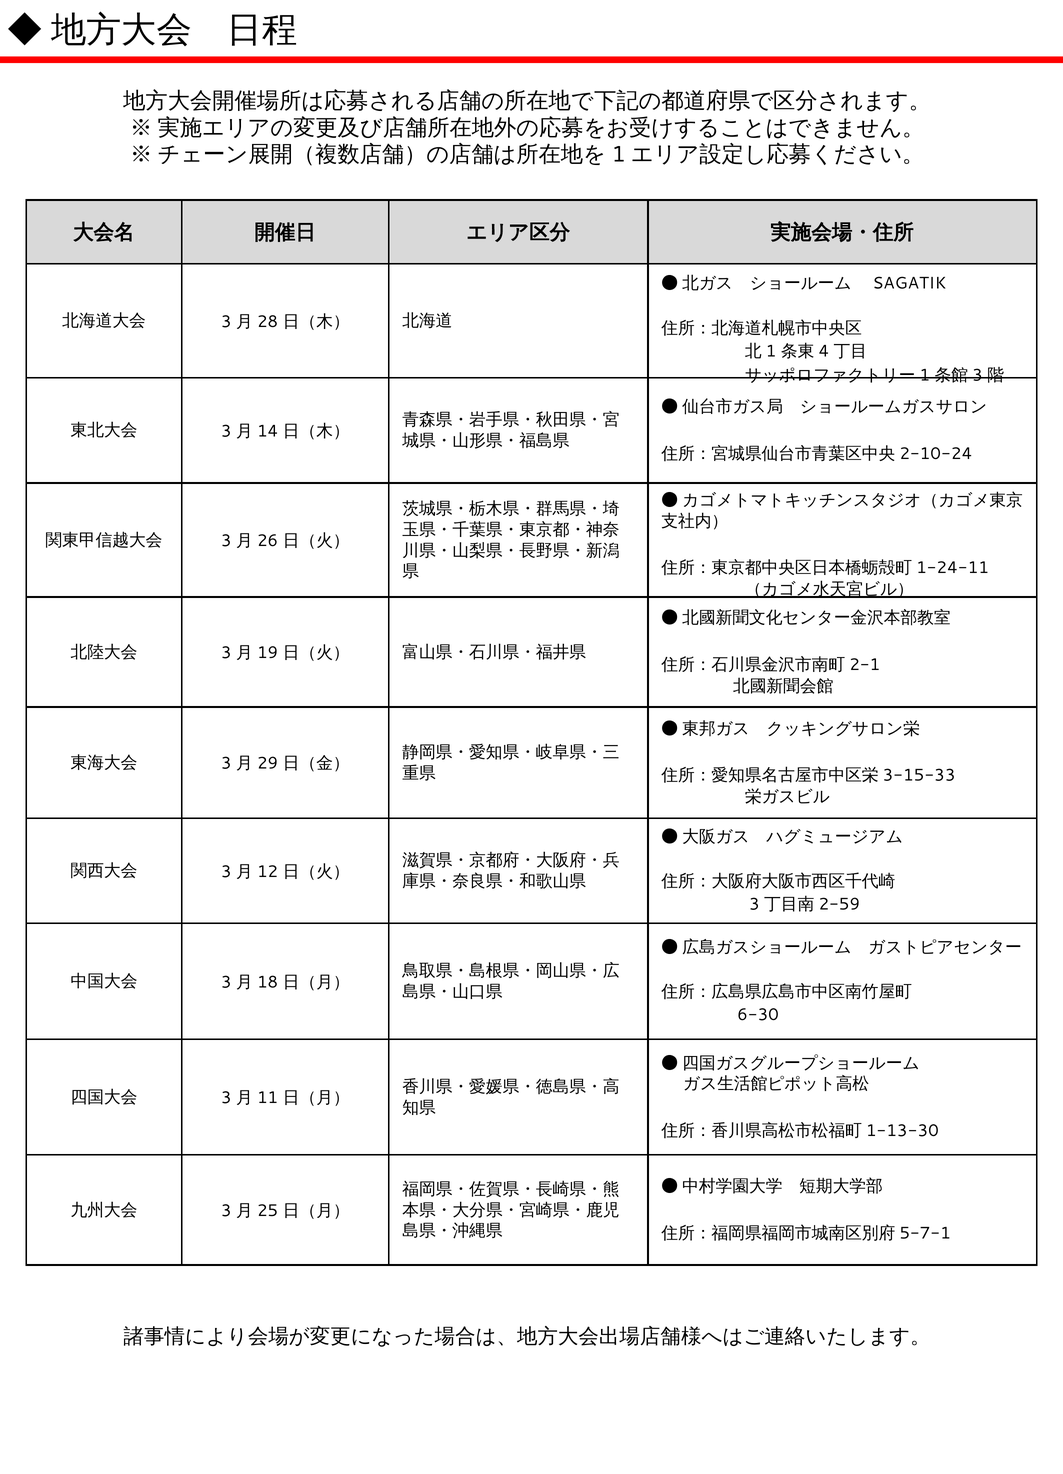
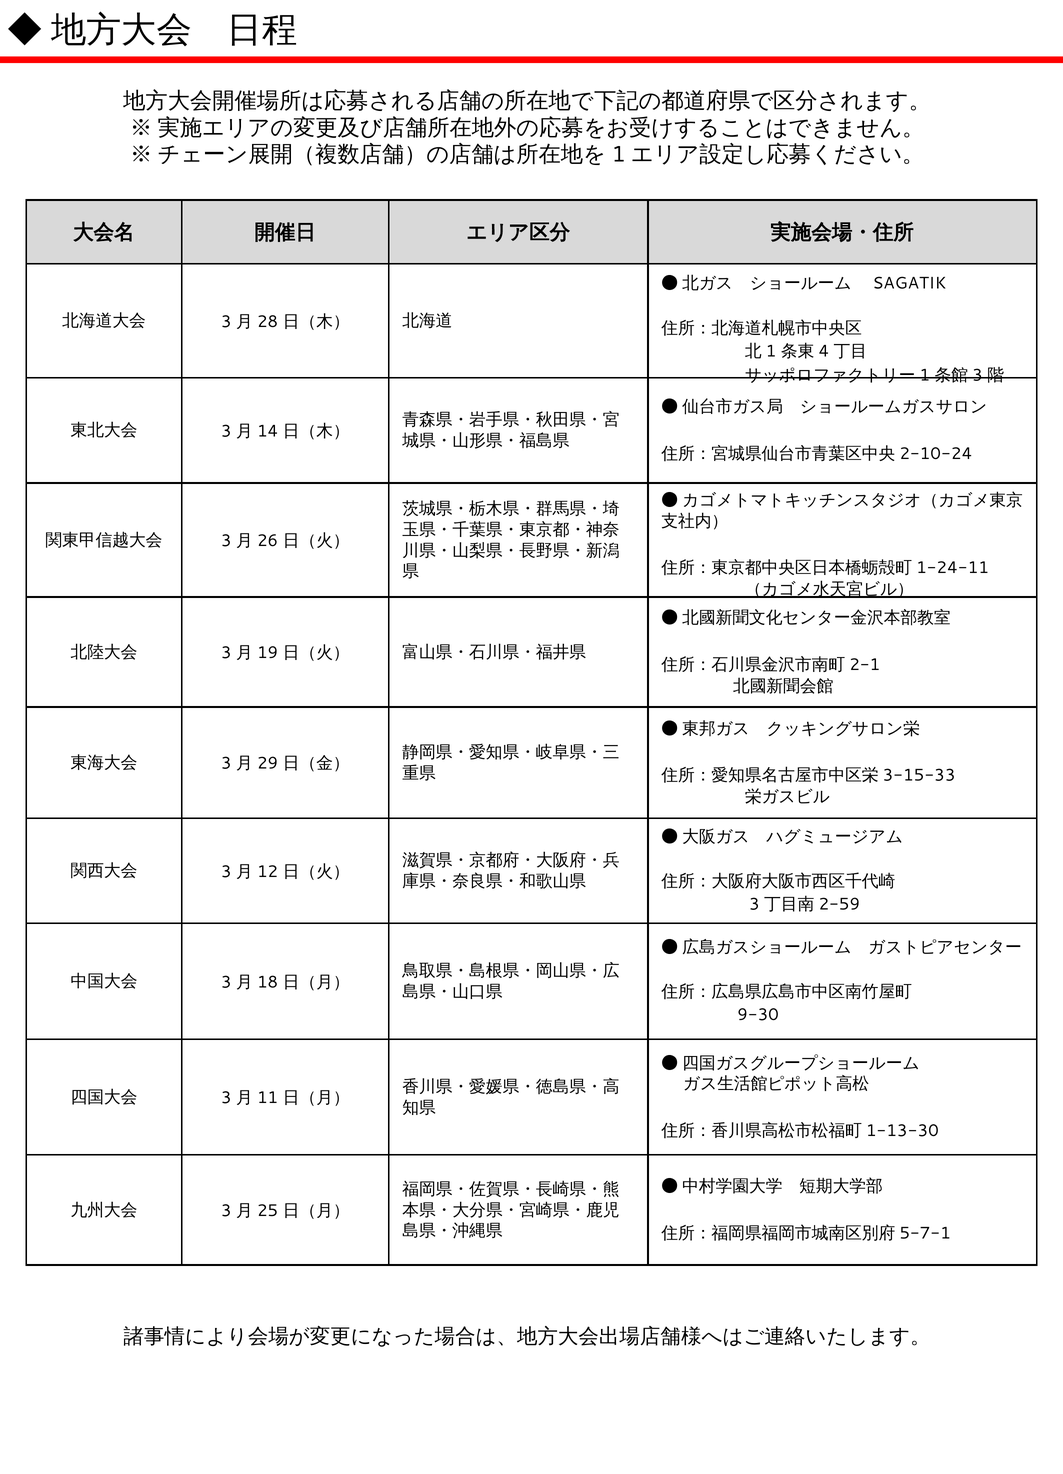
6-30: 6-30 -> 9-30
